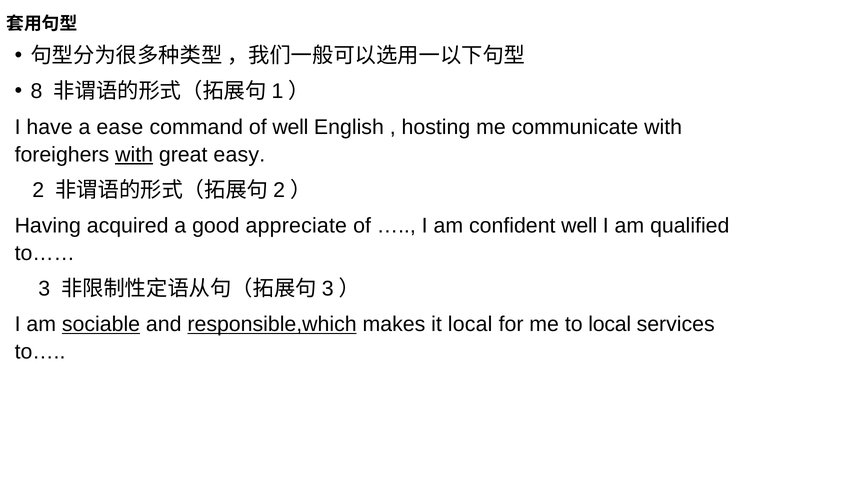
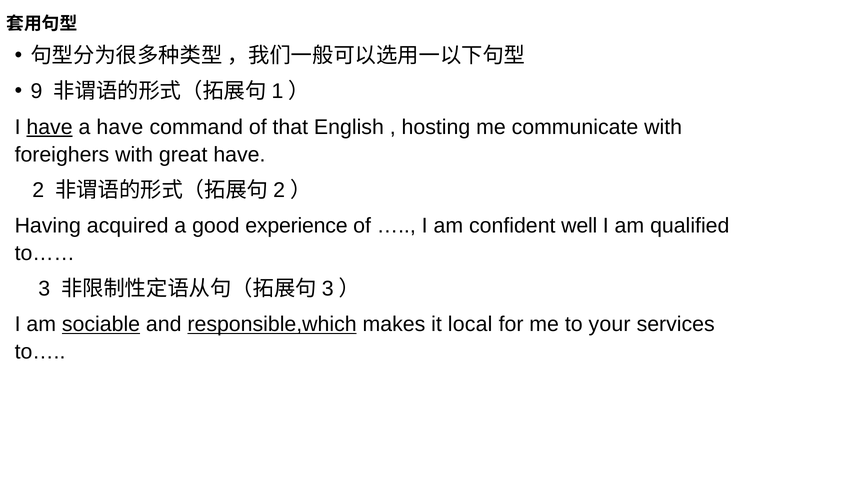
8: 8 -> 9
have at (50, 127) underline: none -> present
a ease: ease -> have
of well: well -> that
with at (134, 155) underline: present -> none
great easy: easy -> have
appreciate: appreciate -> experience
to local: local -> your
